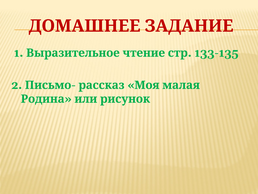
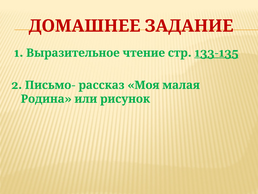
133-135 underline: none -> present
